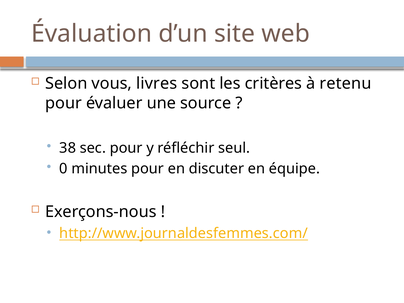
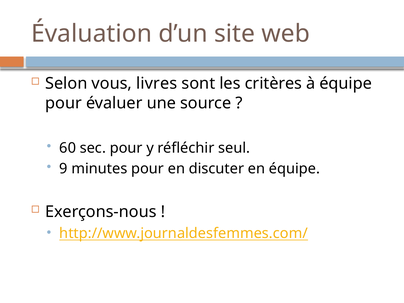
à retenu: retenu -> équipe
38: 38 -> 60
0: 0 -> 9
